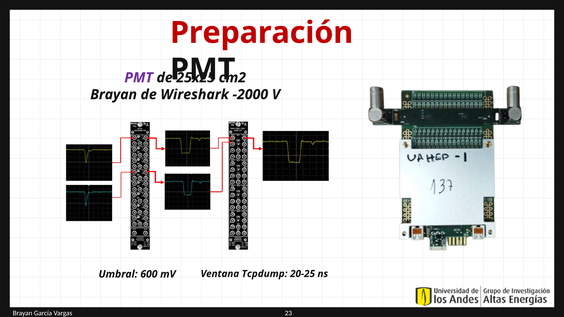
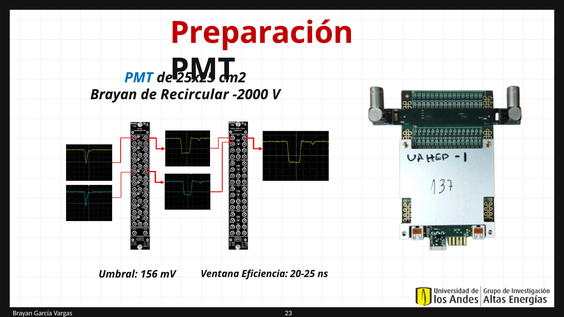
PMT at (139, 78) colour: purple -> blue
Wireshark: Wireshark -> Recircular
600: 600 -> 156
Tcpdump: Tcpdump -> Eficiencia
